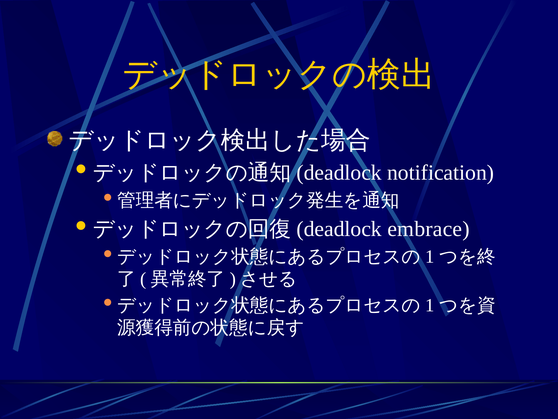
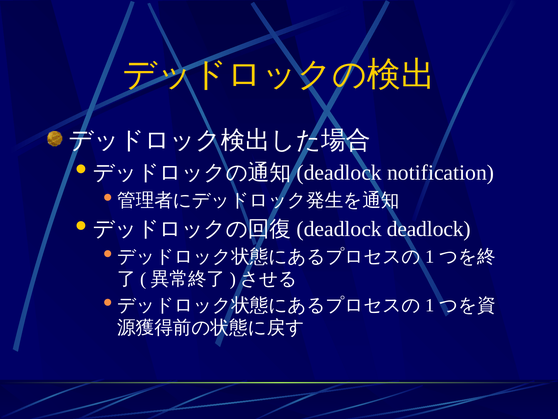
embrace at (429, 229): embrace -> deadlock
